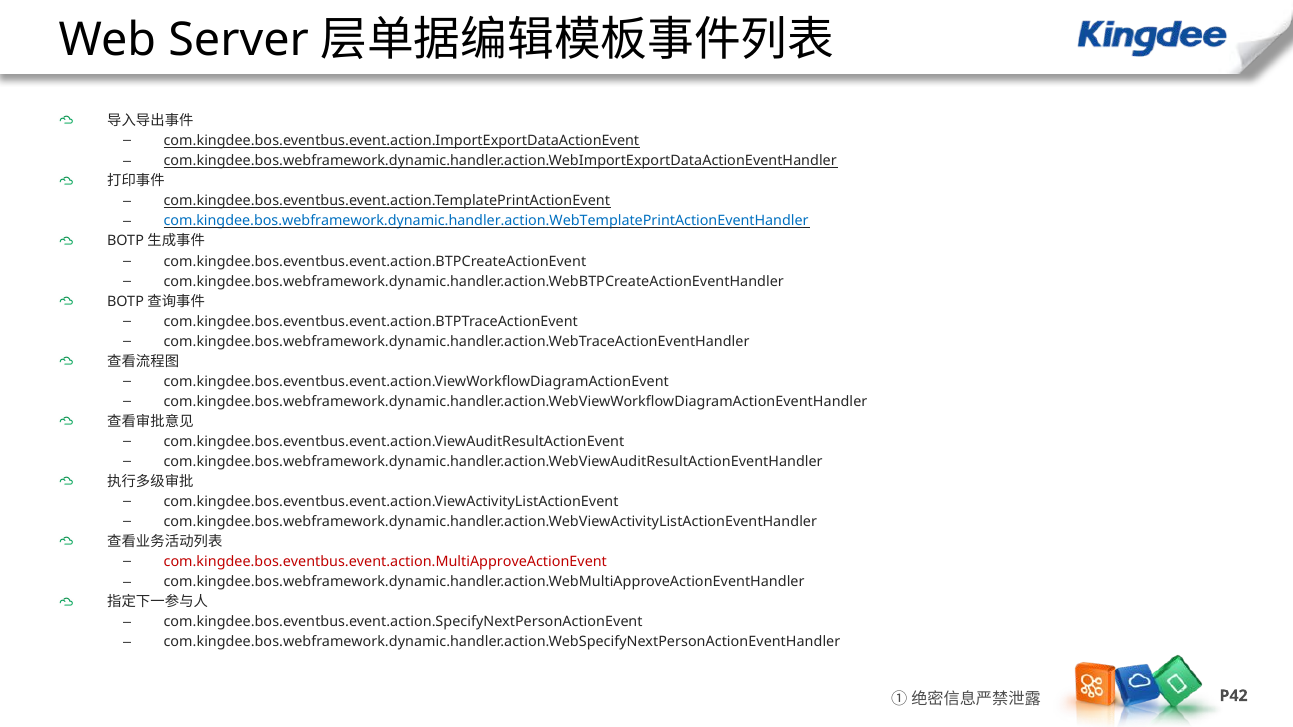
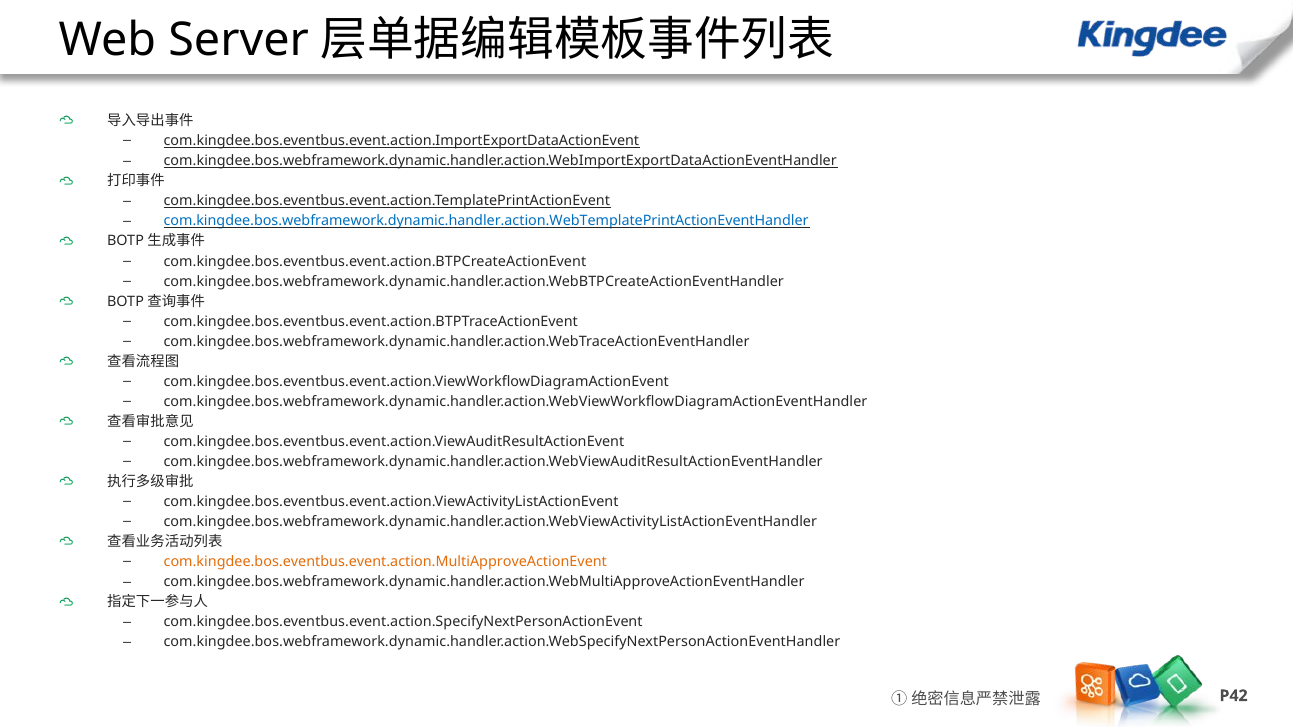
com.kingdee.bos.eventbus.event.action.MultiApproveActionEvent colour: red -> orange
